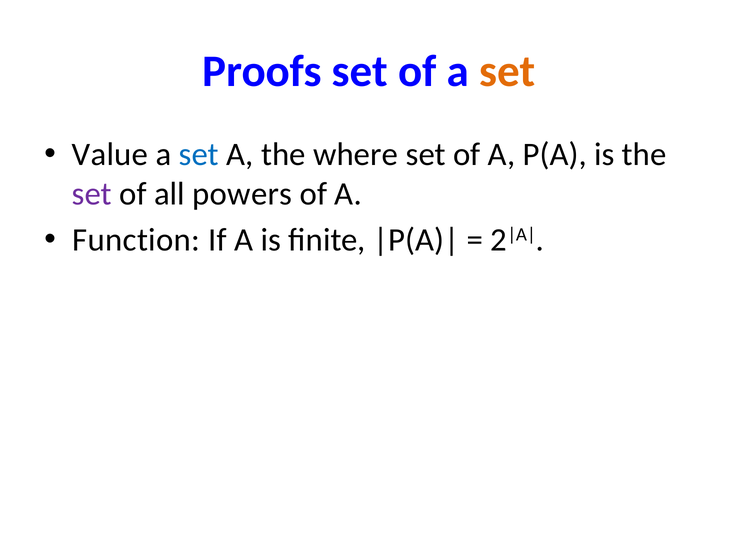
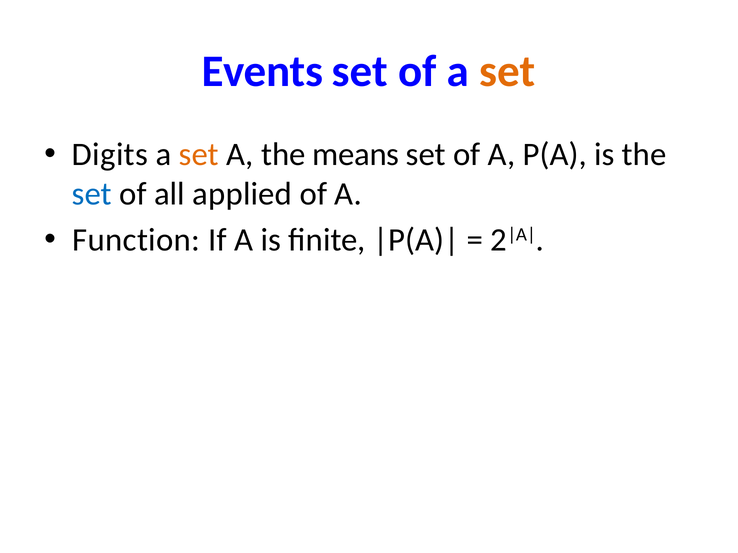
Proofs: Proofs -> Events
Value: Value -> Digits
set at (199, 155) colour: blue -> orange
where: where -> means
set at (92, 194) colour: purple -> blue
powers: powers -> applied
